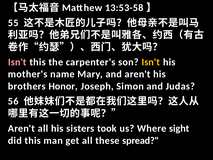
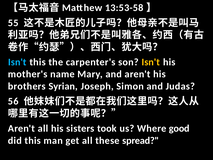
Isn't at (17, 62) colour: pink -> light blue
Honor: Honor -> Syrian
sight: sight -> good
